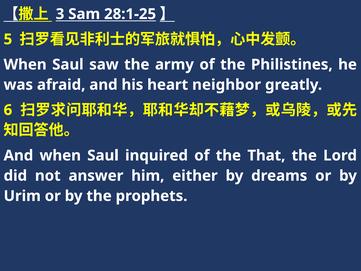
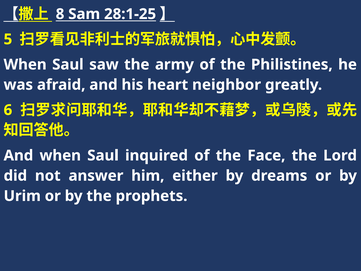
3: 3 -> 8
That: That -> Face
